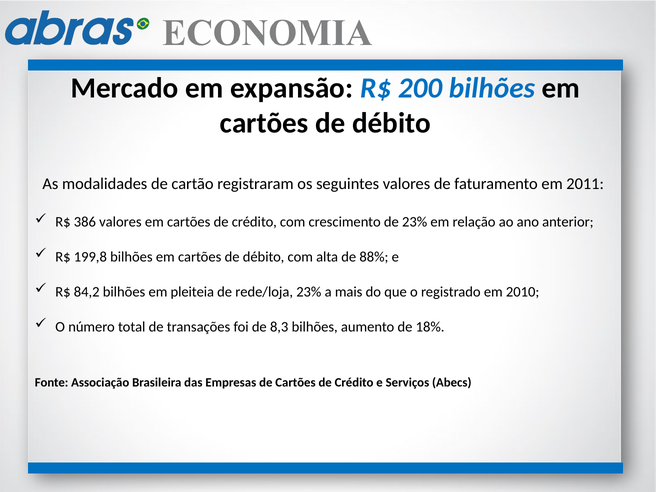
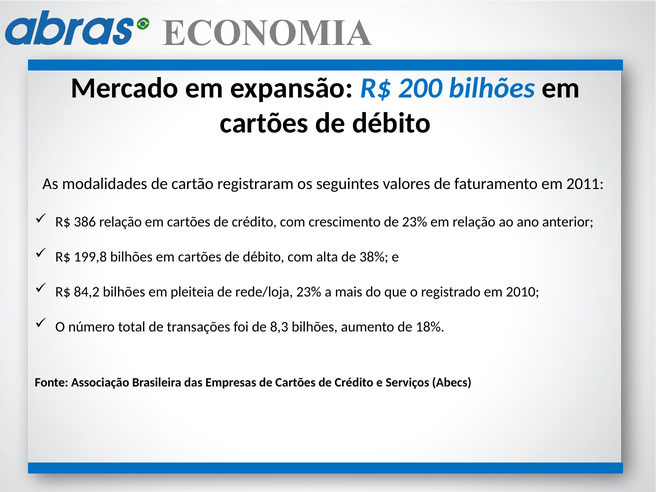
386 valores: valores -> relação
88%: 88% -> 38%
